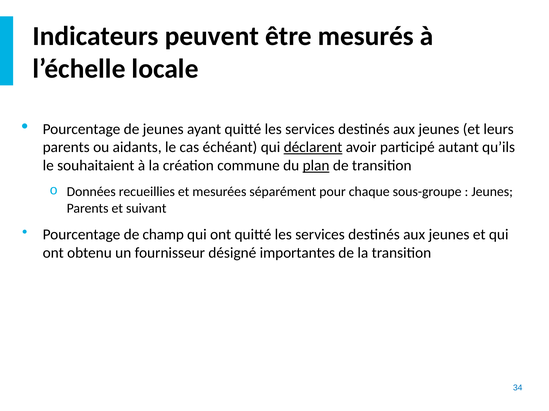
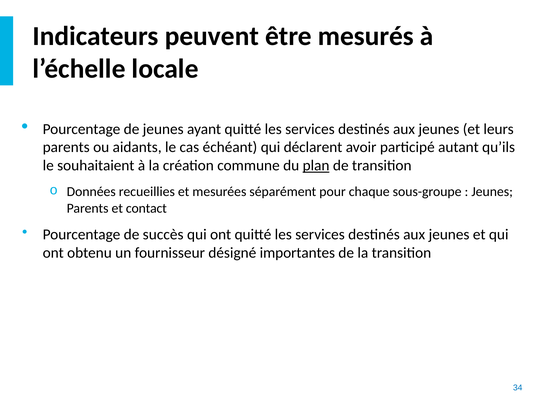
déclarent underline: present -> none
suivant: suivant -> contact
champ: champ -> succès
